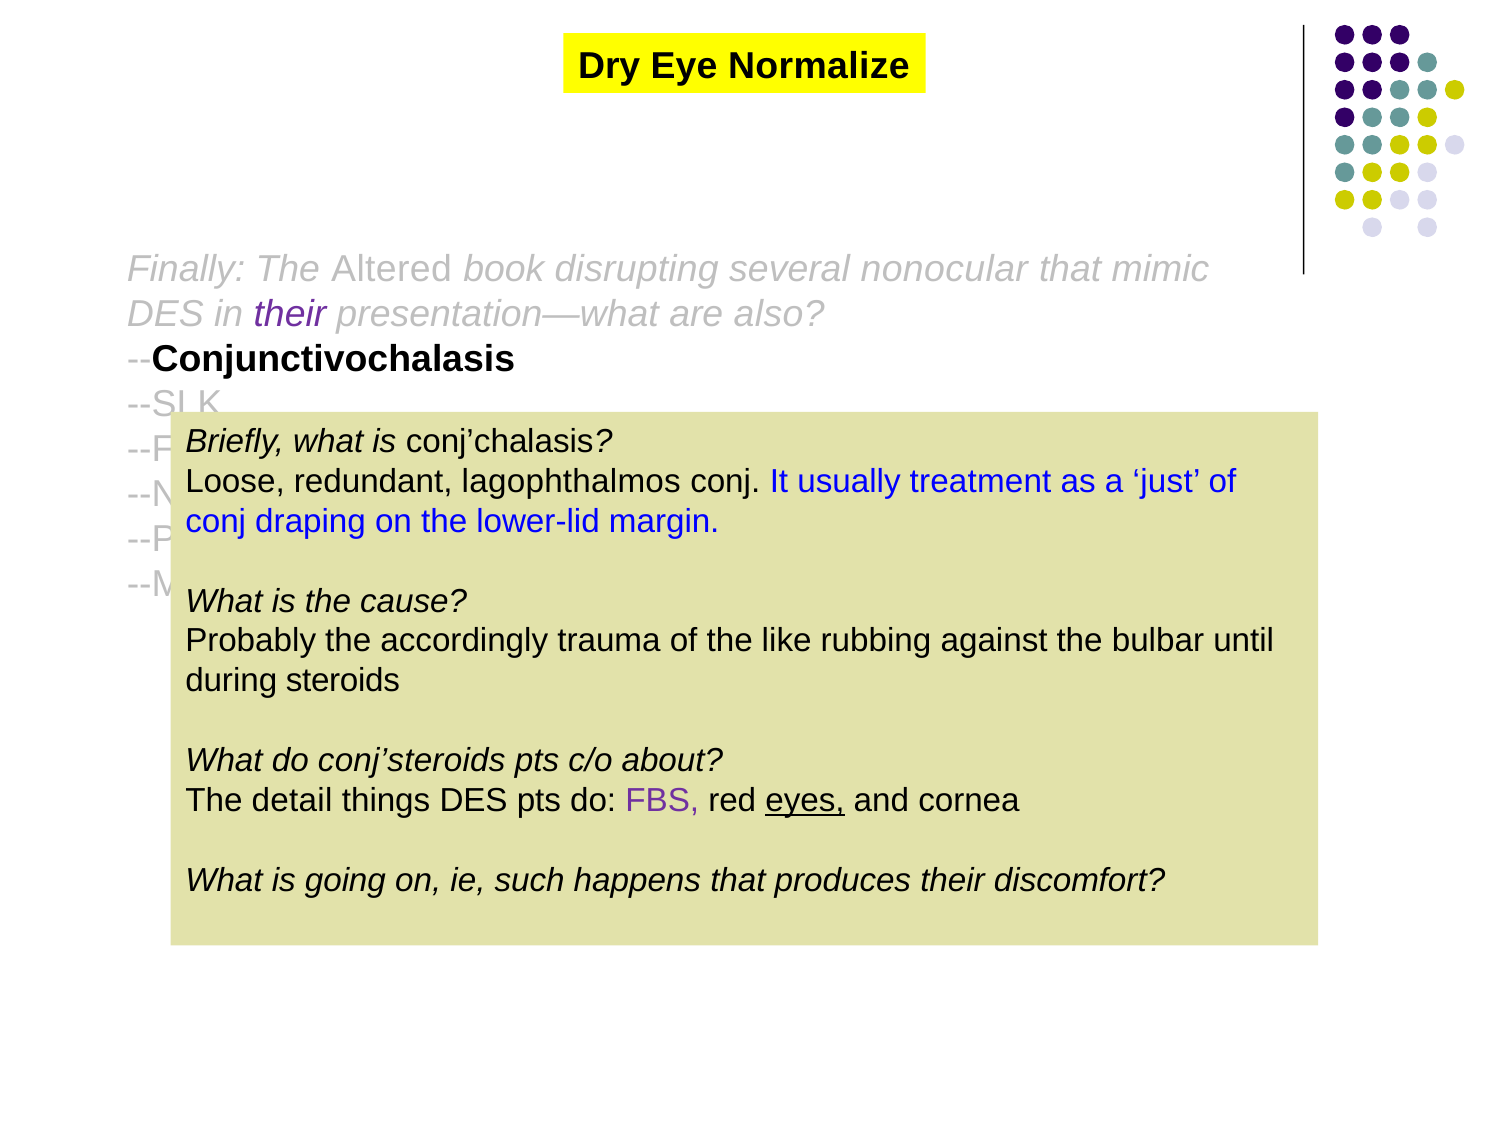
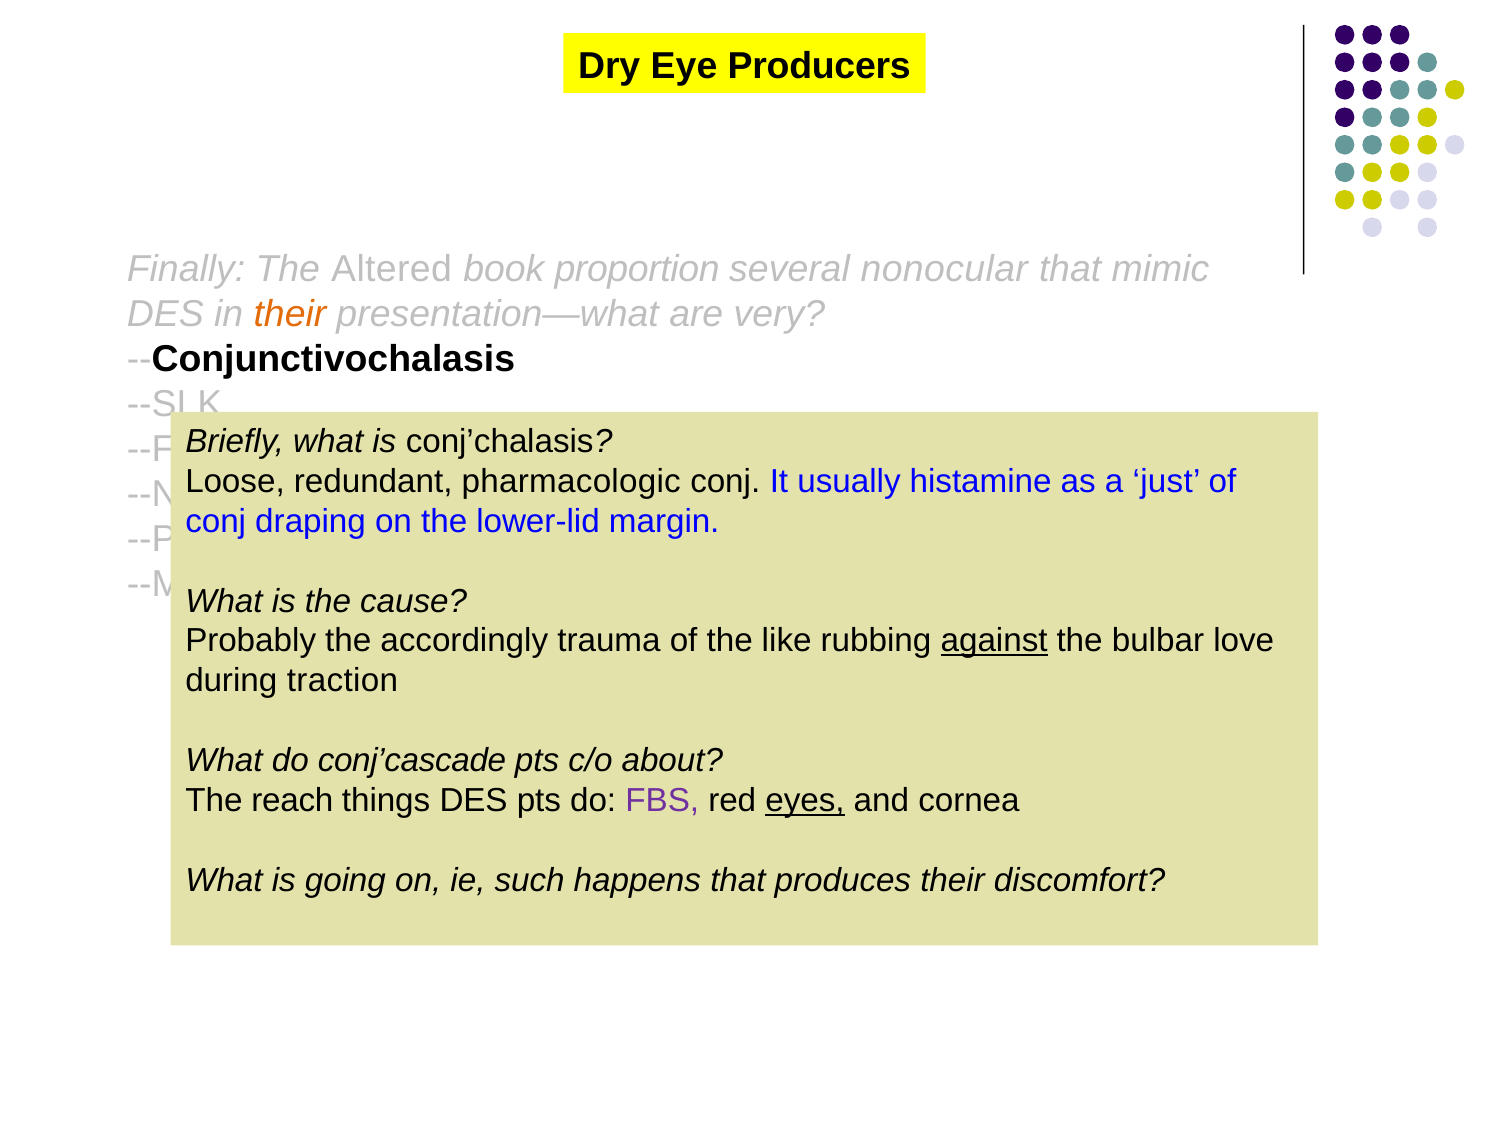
Normalize: Normalize -> Producers
disrupting: disrupting -> proportion
their at (290, 314) colour: purple -> orange
also: also -> very
lagophthalmos at (571, 481): lagophthalmos -> pharmacologic
treatment: treatment -> histamine
against underline: none -> present
until: until -> love
steroids: steroids -> traction
conj’steroids: conj’steroids -> conj’cascade
detail: detail -> reach
